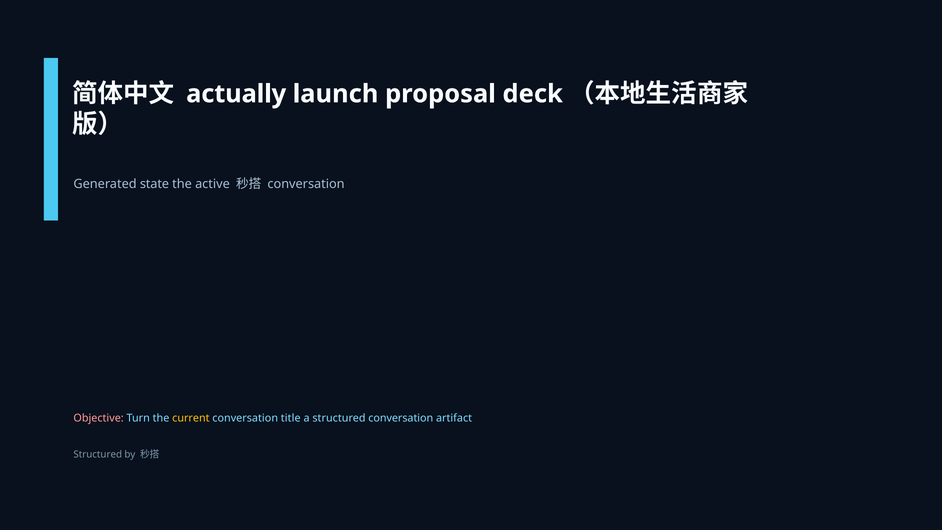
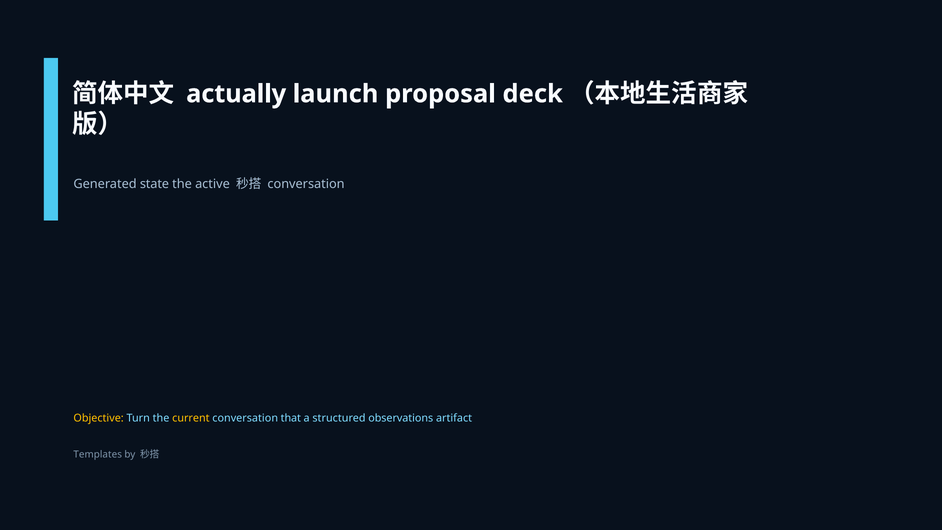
Objective colour: pink -> yellow
title: title -> that
structured conversation: conversation -> observations
Structured at (98, 454): Structured -> Templates
